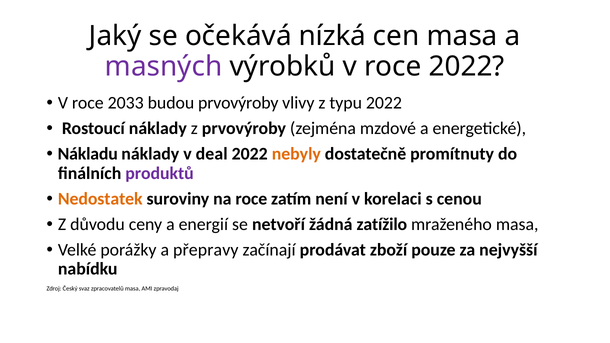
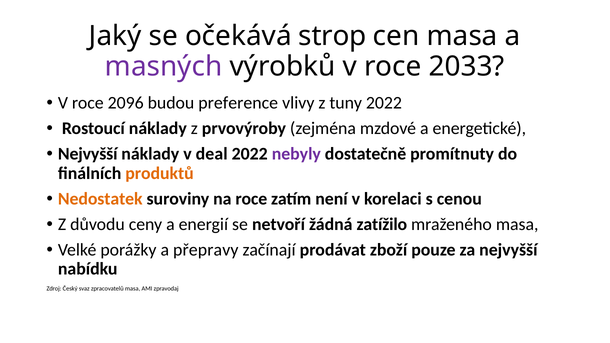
nízká: nízká -> strop
roce 2022: 2022 -> 2033
2033: 2033 -> 2096
budou prvovýroby: prvovýroby -> preference
typu: typu -> tuny
Nákladu at (88, 154): Nákladu -> Nejvyšší
nebyly colour: orange -> purple
produktů colour: purple -> orange
